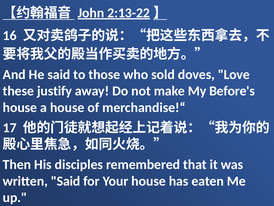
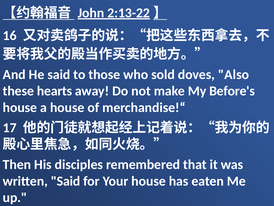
Love: Love -> Also
justify: justify -> hearts
